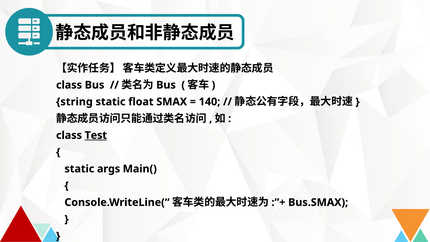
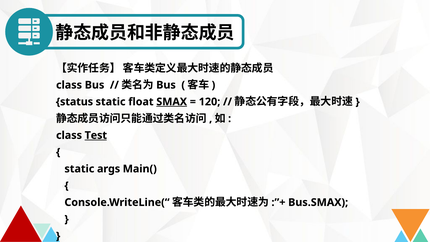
string: string -> status
SMAX underline: none -> present
140: 140 -> 120
